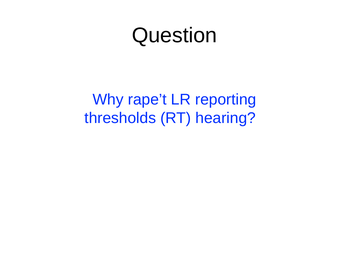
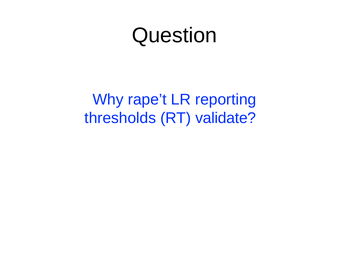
hearing: hearing -> validate
